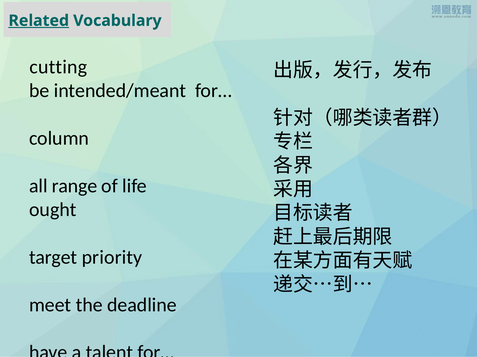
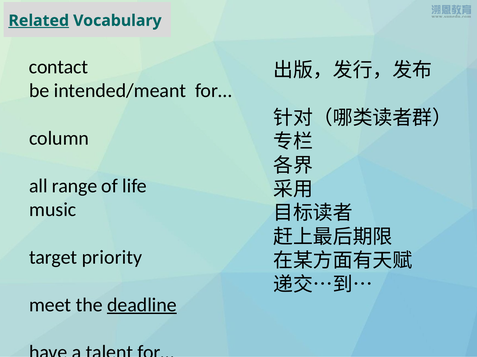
cutting: cutting -> contact
ought: ought -> music
deadline underline: none -> present
